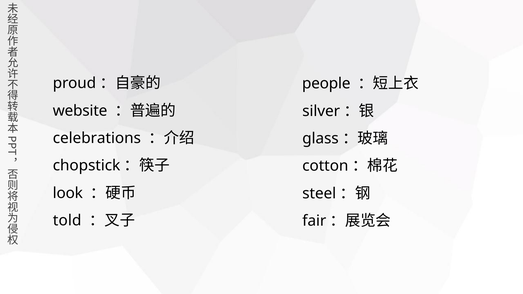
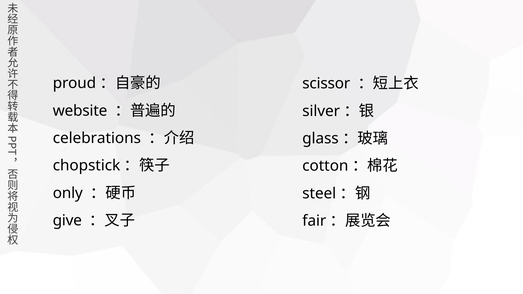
people: people -> scissor
look: look -> only
told: told -> give
